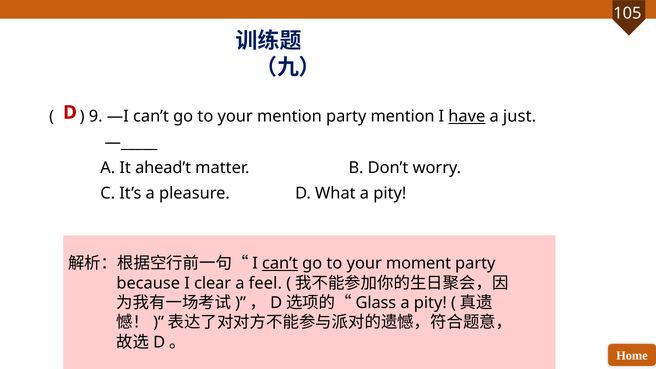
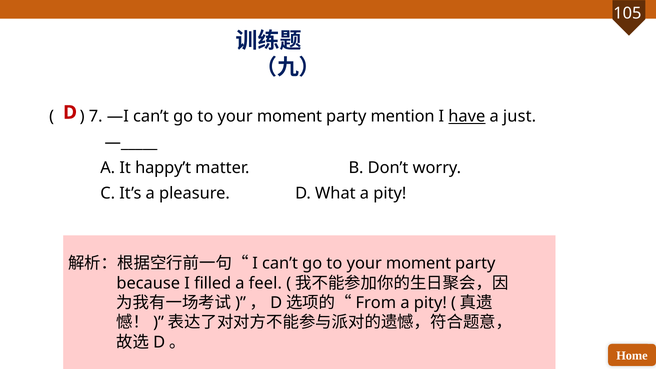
9: 9 -> 7
mention at (289, 117): mention -> moment
ahead’t: ahead’t -> happy’t
can’t at (280, 263) underline: present -> none
clear: clear -> filled
Glass: Glass -> From
